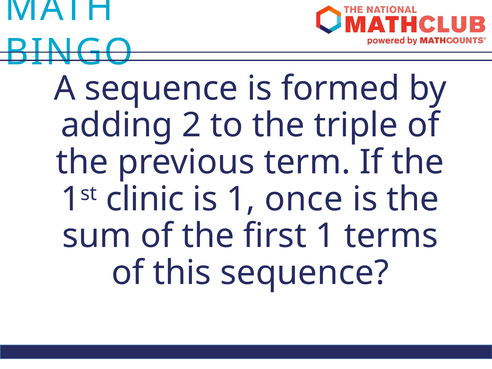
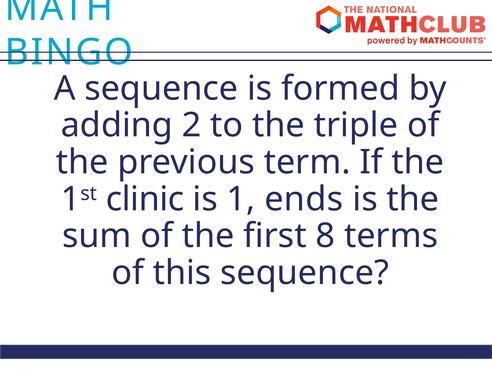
once: once -> ends
first 1: 1 -> 8
